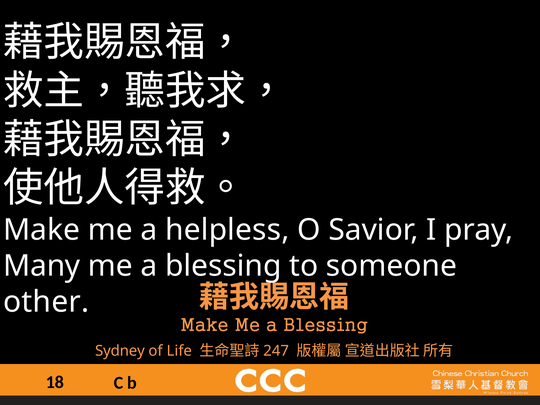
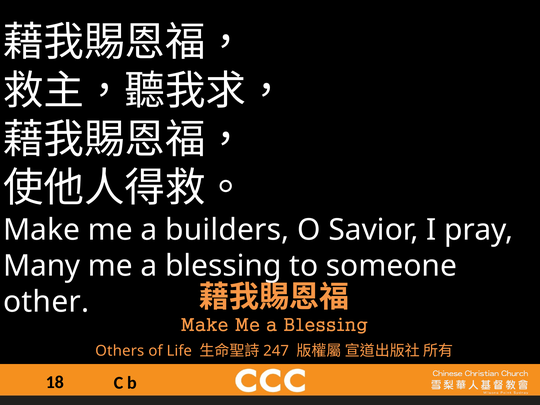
helpless: helpless -> builders
Sydney: Sydney -> Others
